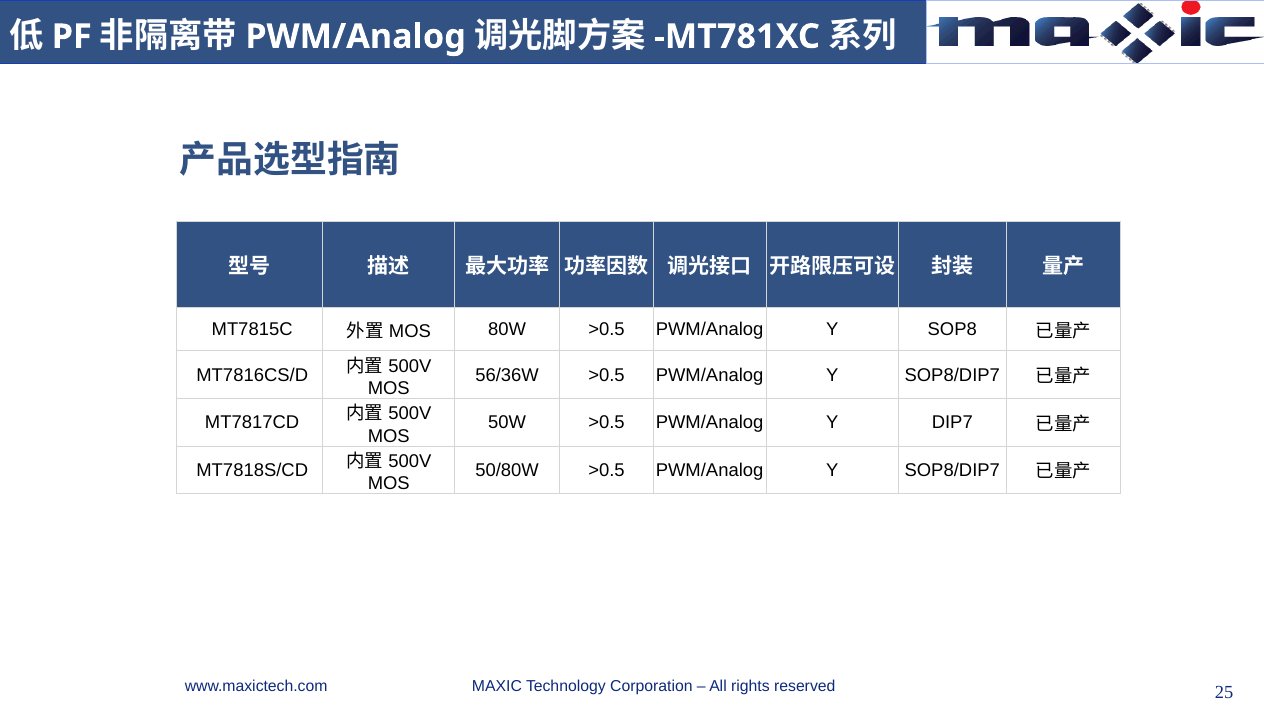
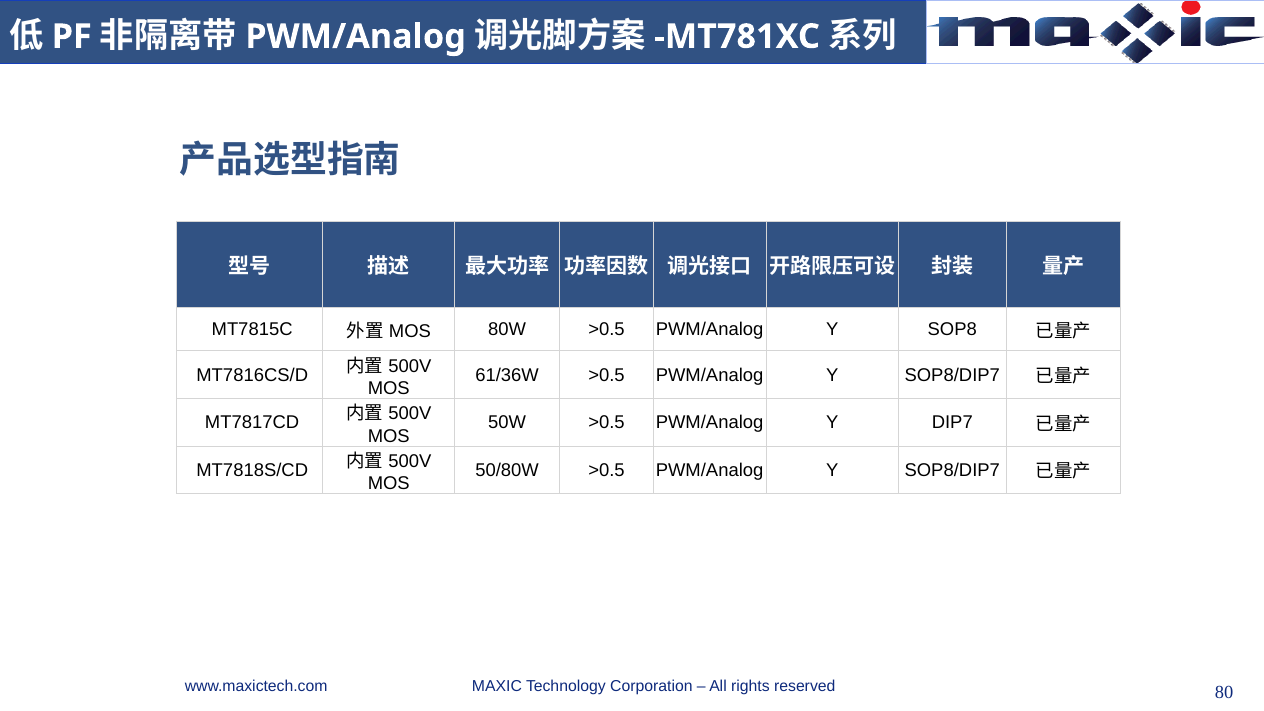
56/36W: 56/36W -> 61/36W
25: 25 -> 80
